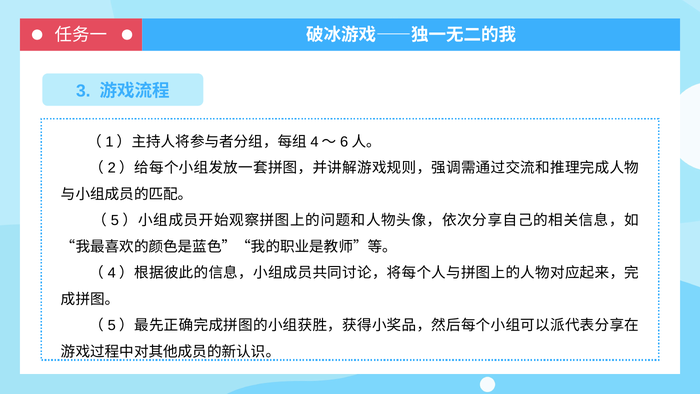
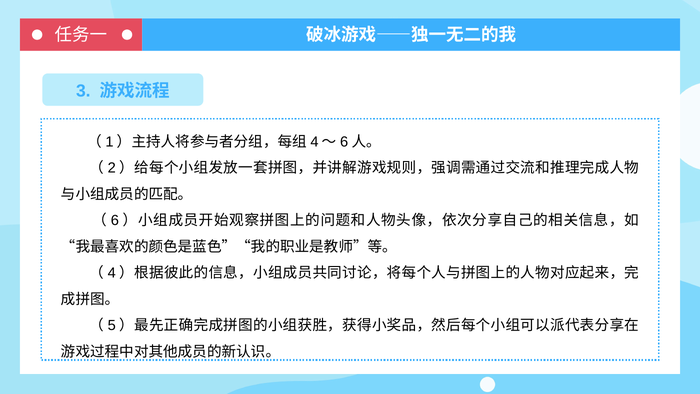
5 at (115, 220): 5 -> 6
